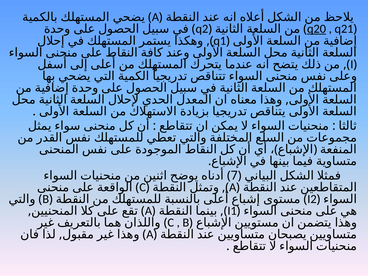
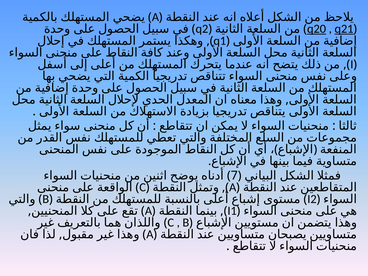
q21 underline: none -> present
